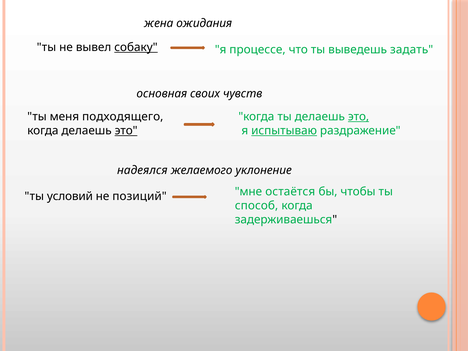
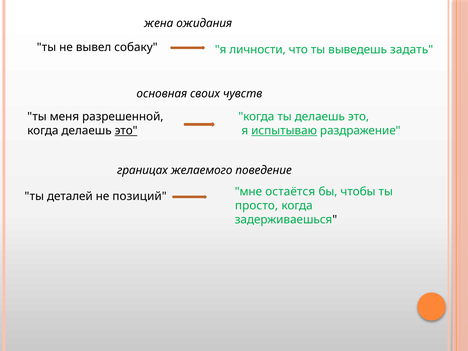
собаку underline: present -> none
процессе: процессе -> личности
подходящего: подходящего -> разрешенной
это at (359, 116) underline: present -> none
надеялся: надеялся -> границах
уклонение: уклонение -> поведение
условий: условий -> деталей
способ: способ -> просто
